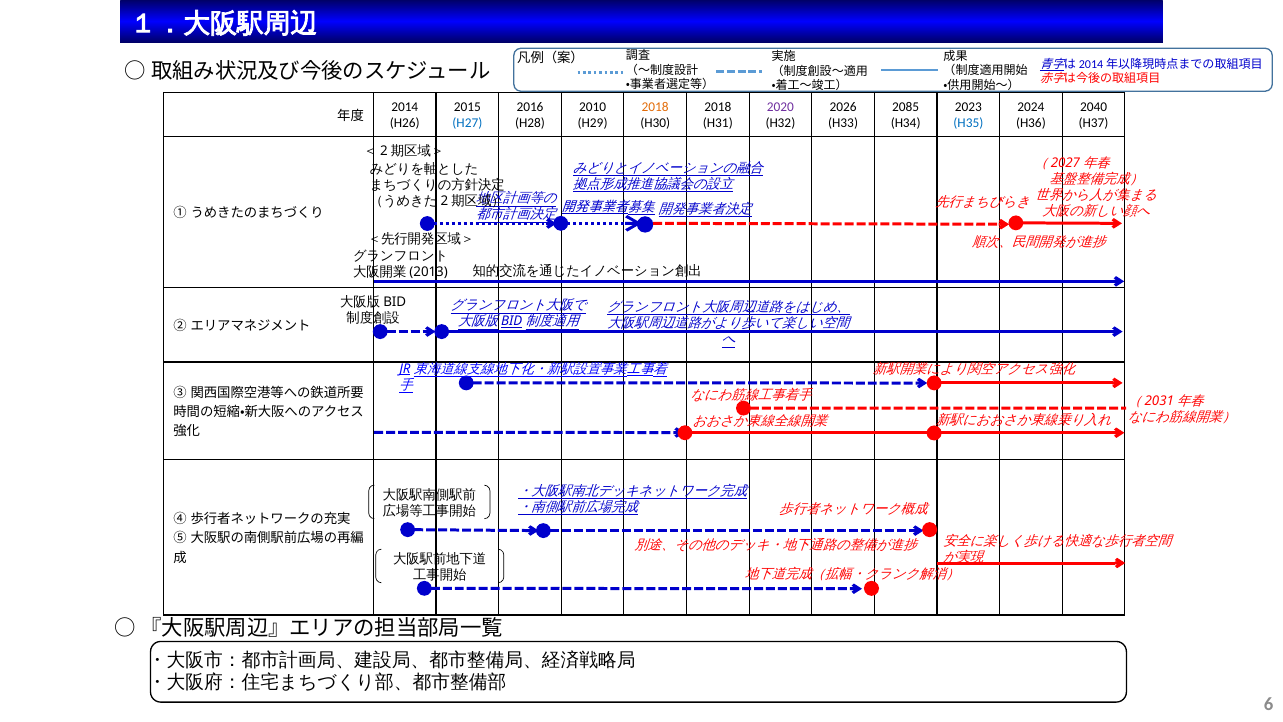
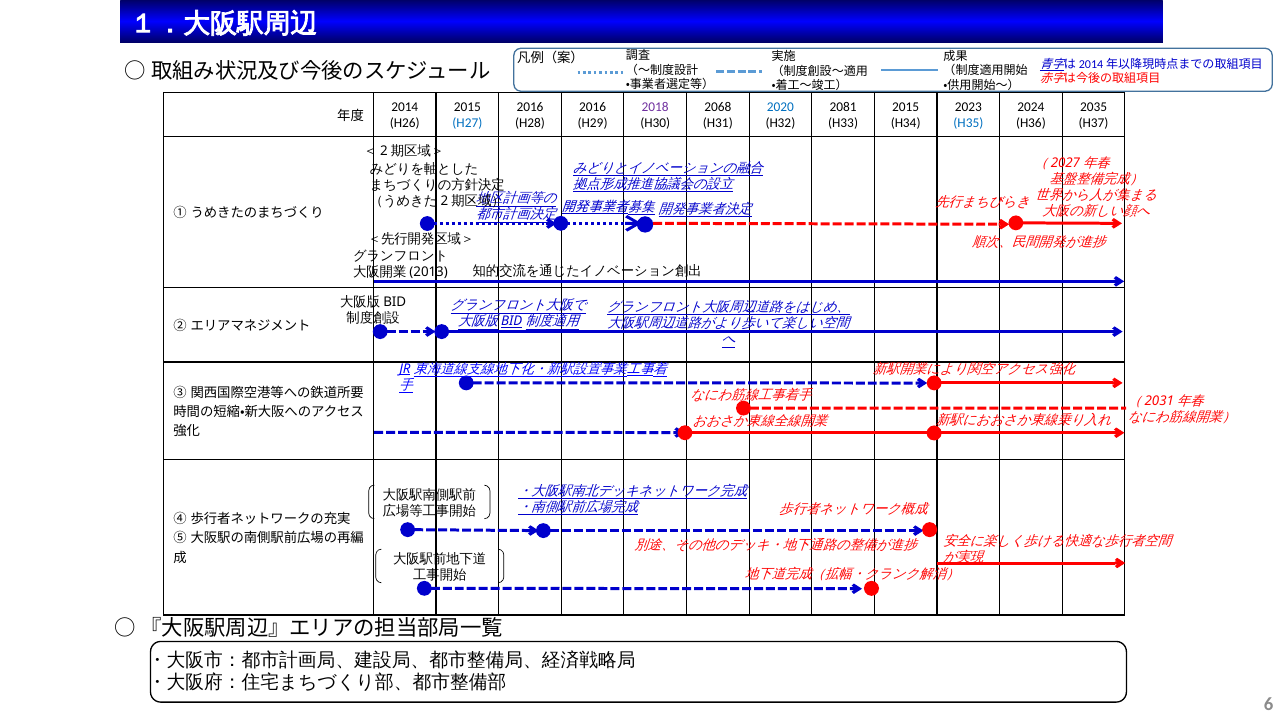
2010 at (593, 107): 2010 -> 2016
2018 at (655, 107) colour: orange -> purple
2018 at (718, 107): 2018 -> 2068
2020 colour: purple -> blue
2026: 2026 -> 2081
2085 at (906, 107): 2085 -> 2015
2040: 2040 -> 2035
